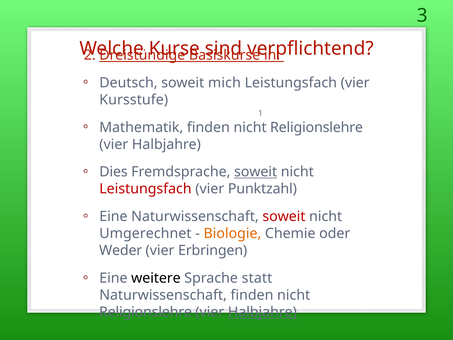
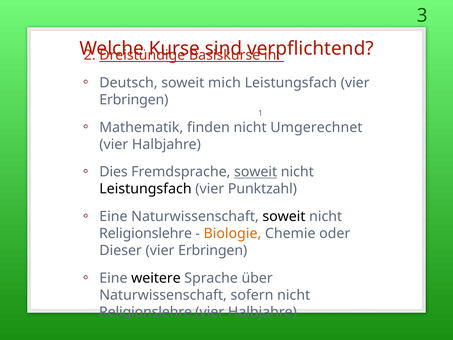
Kursstufe at (134, 100): Kursstufe -> Erbringen
Religionslehre at (317, 127): Religionslehre -> Umgerechnet
Leistungsfach at (145, 189) colour: red -> black
soweit at (284, 216) colour: red -> black
Umgerechnet at (145, 233): Umgerechnet -> Religionslehre
Weder: Weder -> Dieser
statt: statt -> über
Naturwissenschaft finden: finden -> sofern
Halbjahre at (262, 312) underline: present -> none
